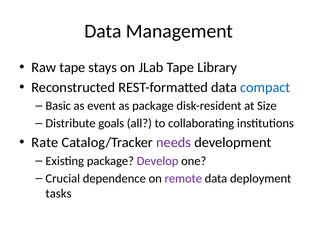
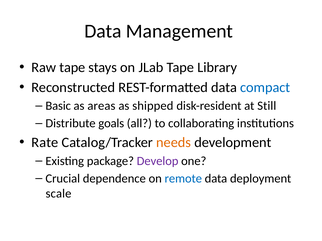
event: event -> areas
as package: package -> shipped
Size: Size -> Still
needs colour: purple -> orange
remote colour: purple -> blue
tasks: tasks -> scale
